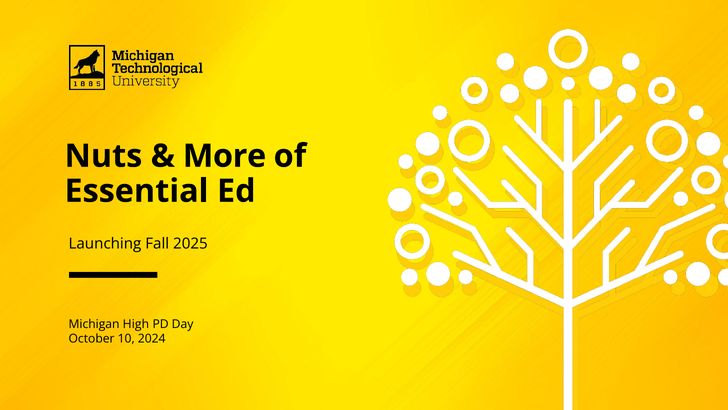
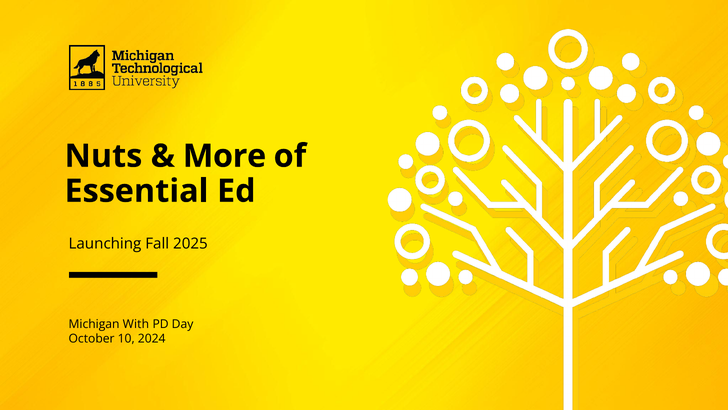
High: High -> With
